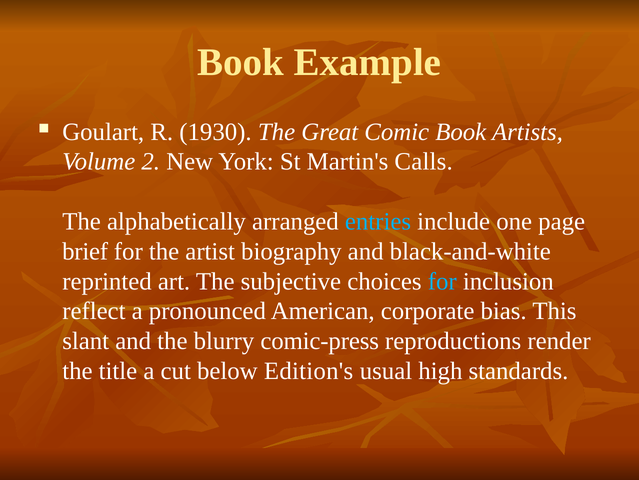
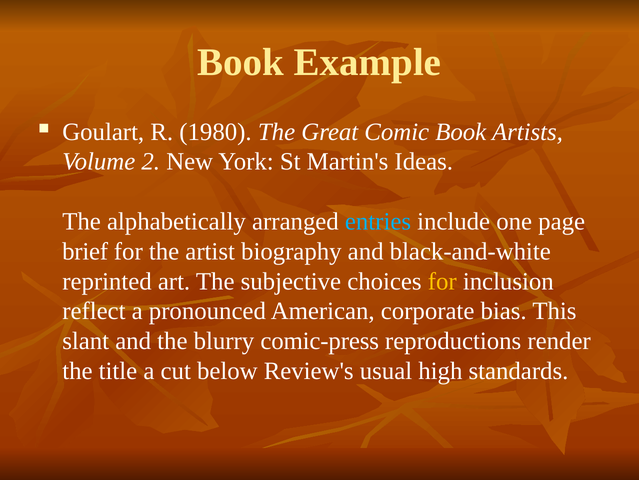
1930: 1930 -> 1980
Calls: Calls -> Ideas
for at (442, 281) colour: light blue -> yellow
Edition's: Edition's -> Review's
